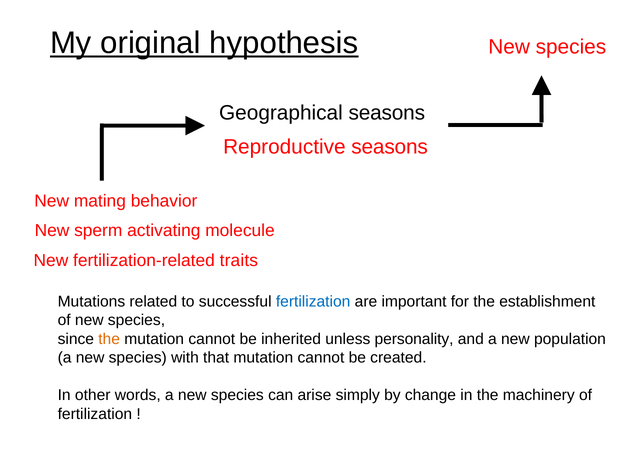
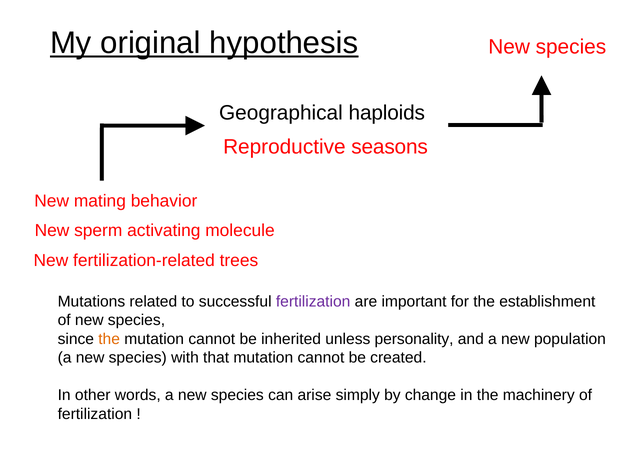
Geographical seasons: seasons -> haploids
traits: traits -> trees
fertilization at (313, 302) colour: blue -> purple
